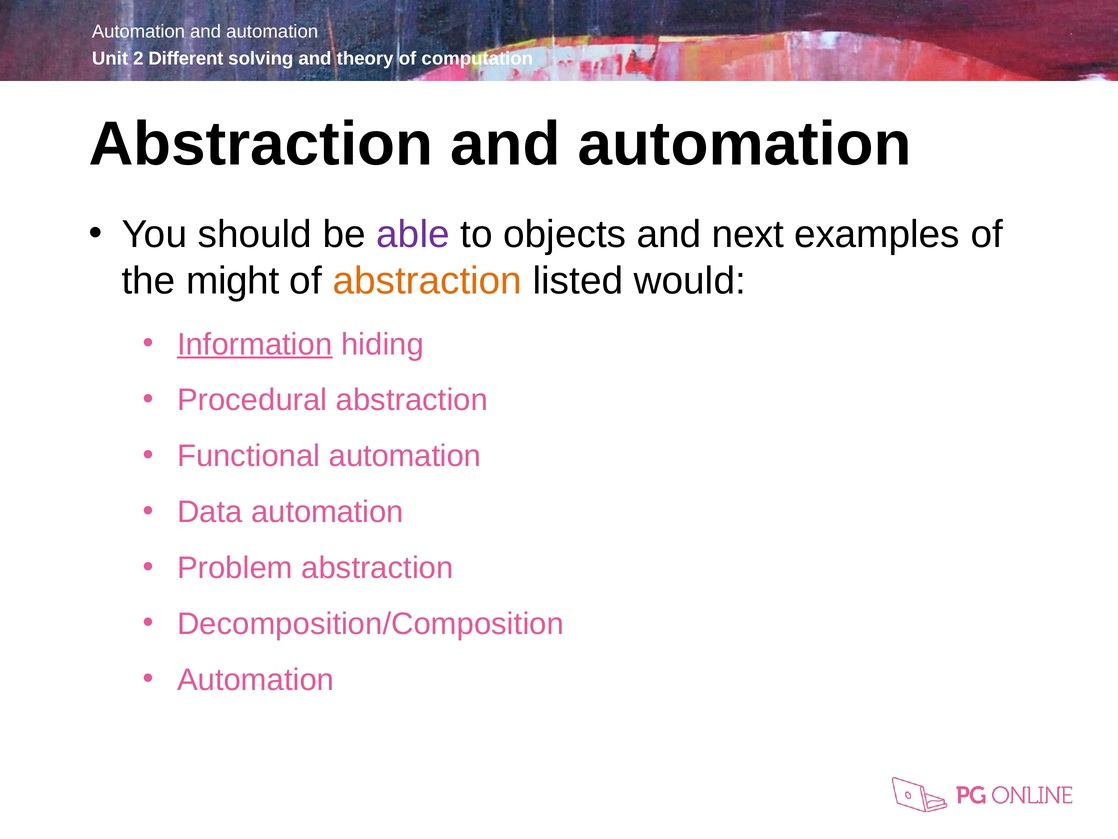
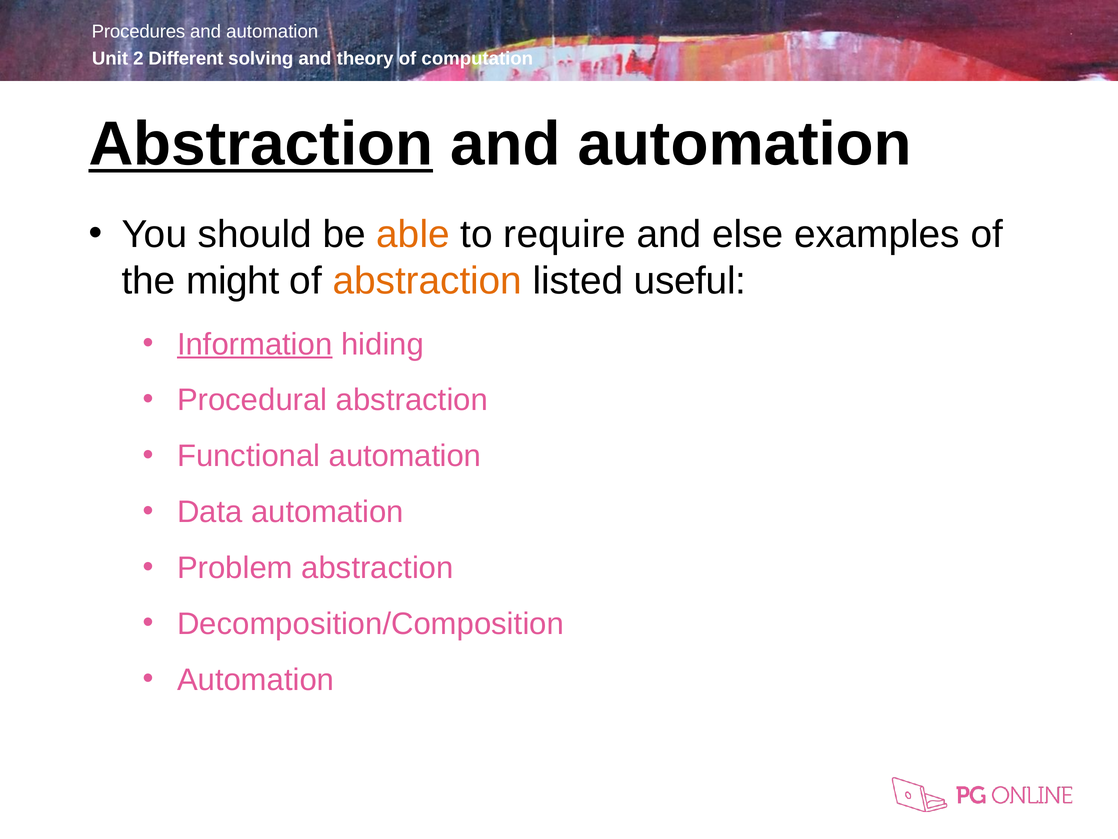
Automation at (138, 32): Automation -> Procedures
Abstraction at (261, 144) underline: none -> present
able colour: purple -> orange
objects: objects -> require
next: next -> else
would: would -> useful
